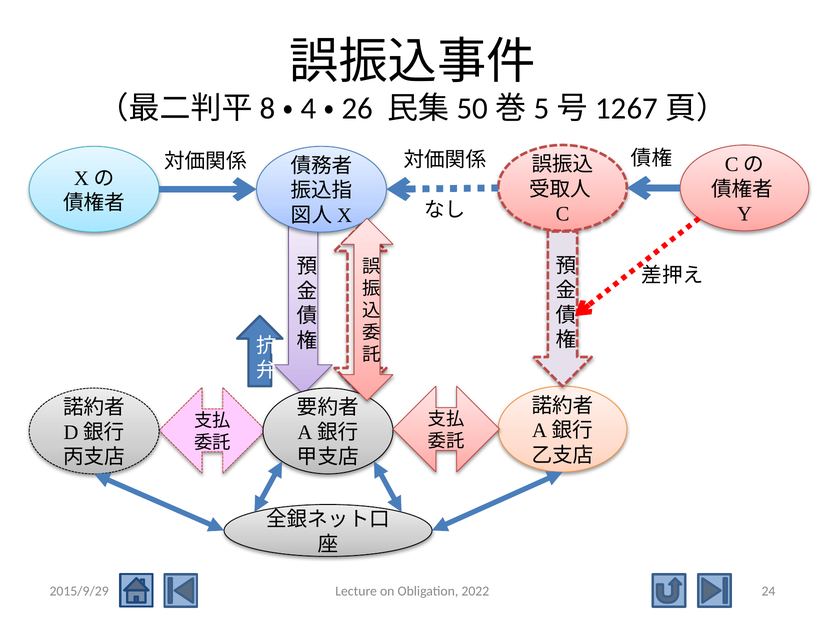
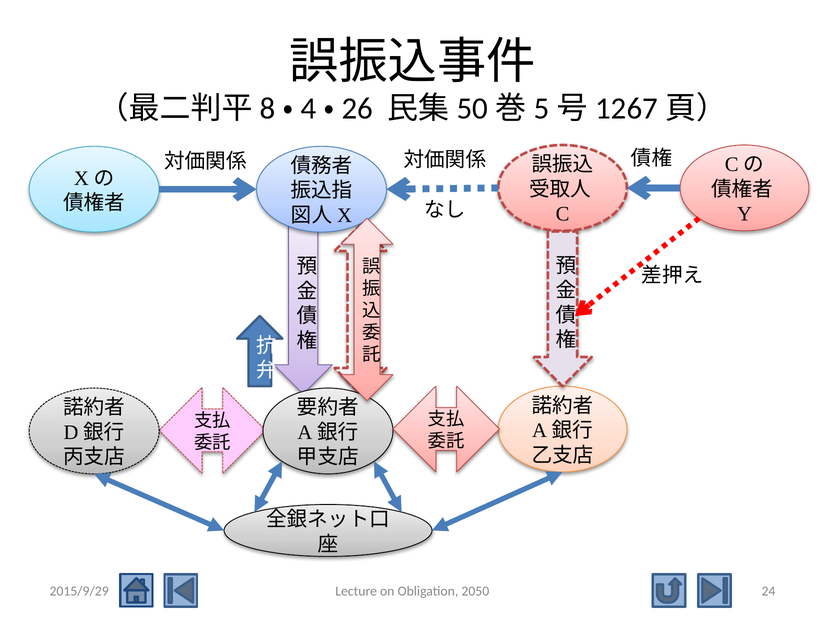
2022: 2022 -> 2050
